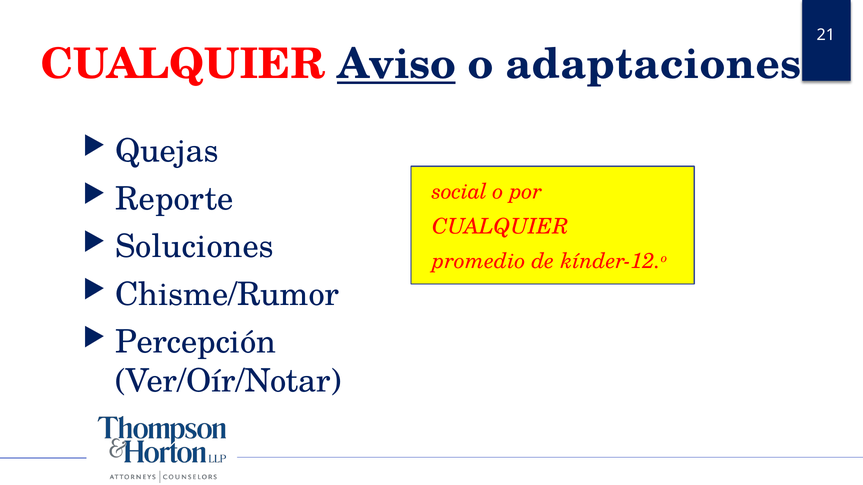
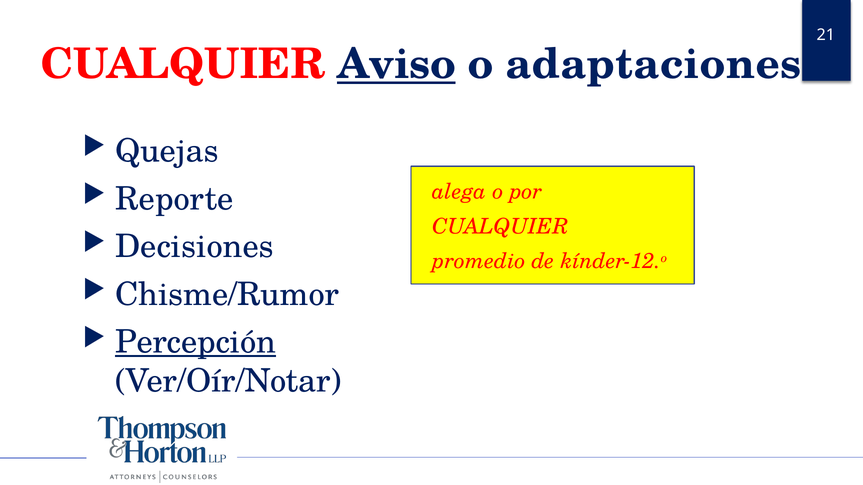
social: social -> alega
Soluciones: Soluciones -> Decisiones
Percepción underline: none -> present
